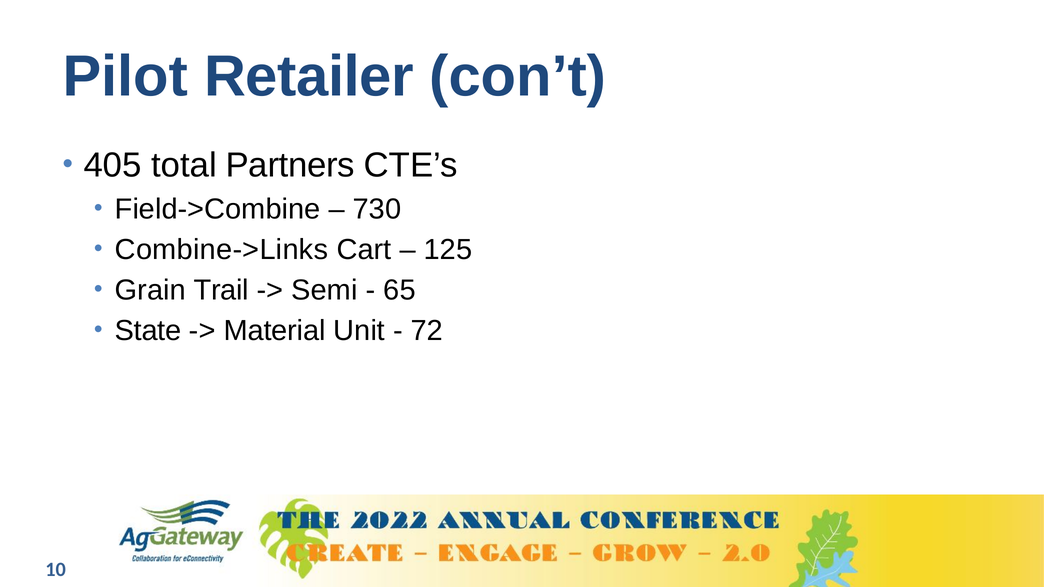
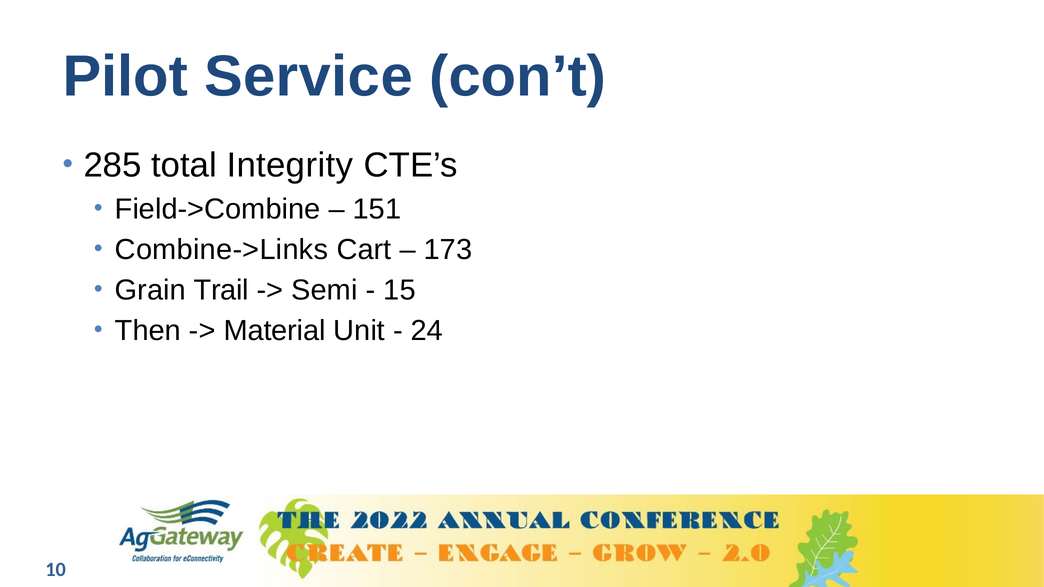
Retailer: Retailer -> Service
405: 405 -> 285
Partners: Partners -> Integrity
730: 730 -> 151
125: 125 -> 173
65: 65 -> 15
State: State -> Then
72: 72 -> 24
